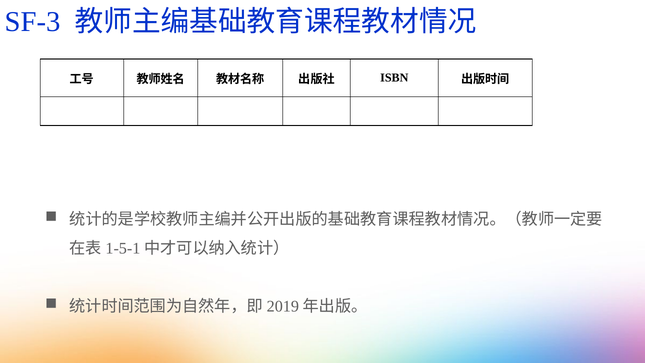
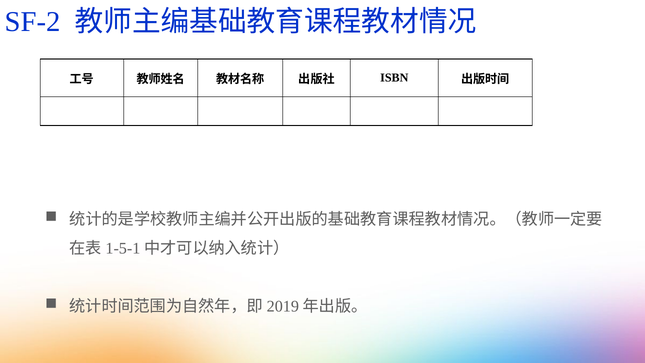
SF-3: SF-3 -> SF-2
